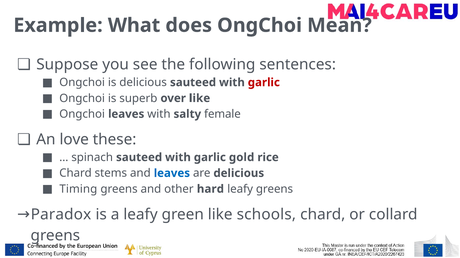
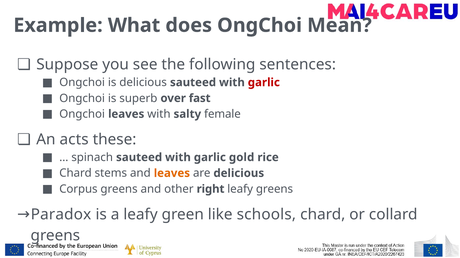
over like: like -> fast
love: love -> acts
leaves at (172, 174) colour: blue -> orange
Timing: Timing -> Corpus
hard: hard -> right
